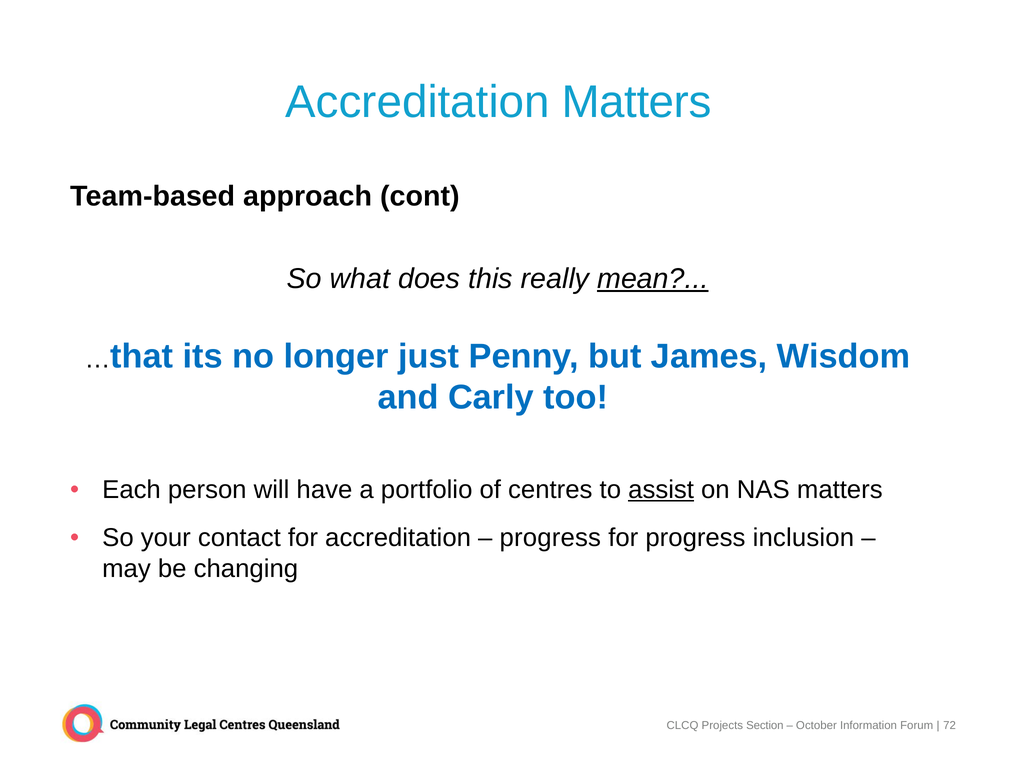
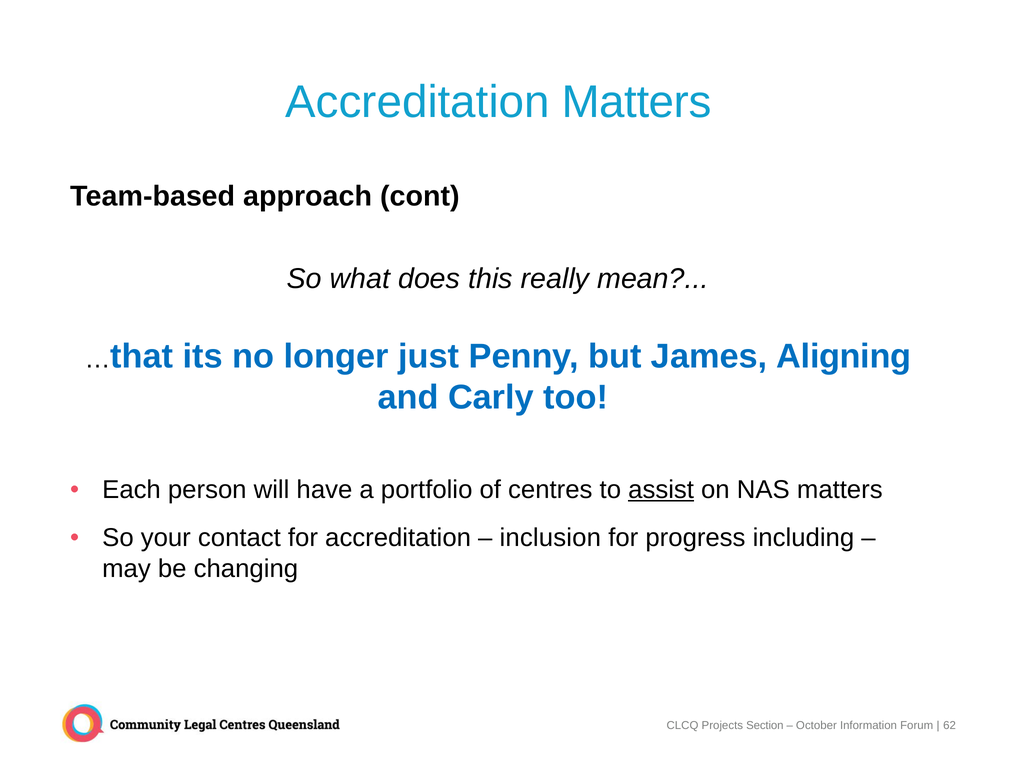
mean underline: present -> none
Wisdom: Wisdom -> Aligning
progress at (550, 537): progress -> inclusion
inclusion: inclusion -> including
72: 72 -> 62
